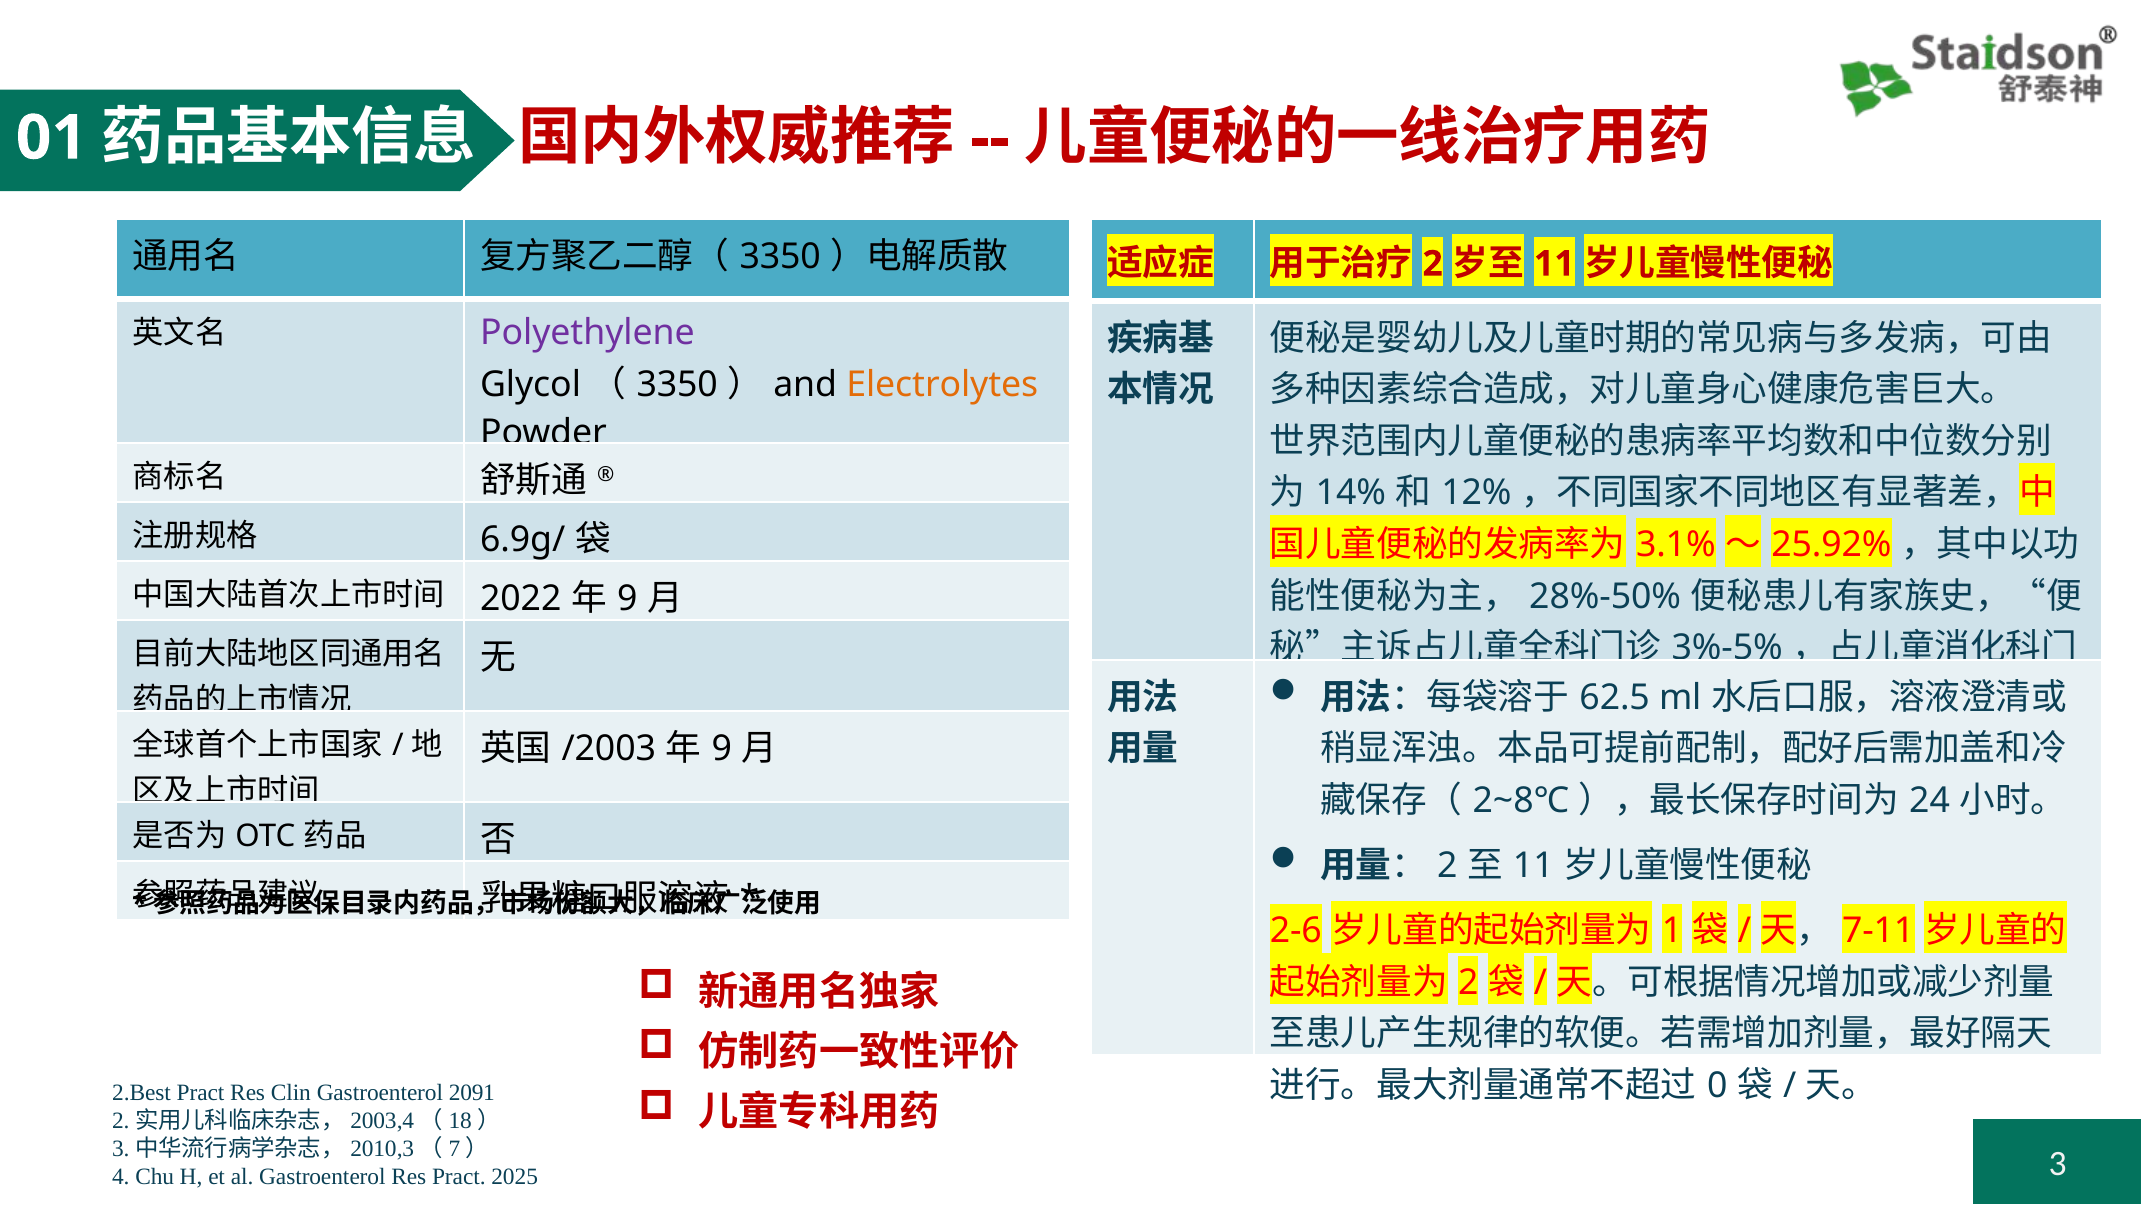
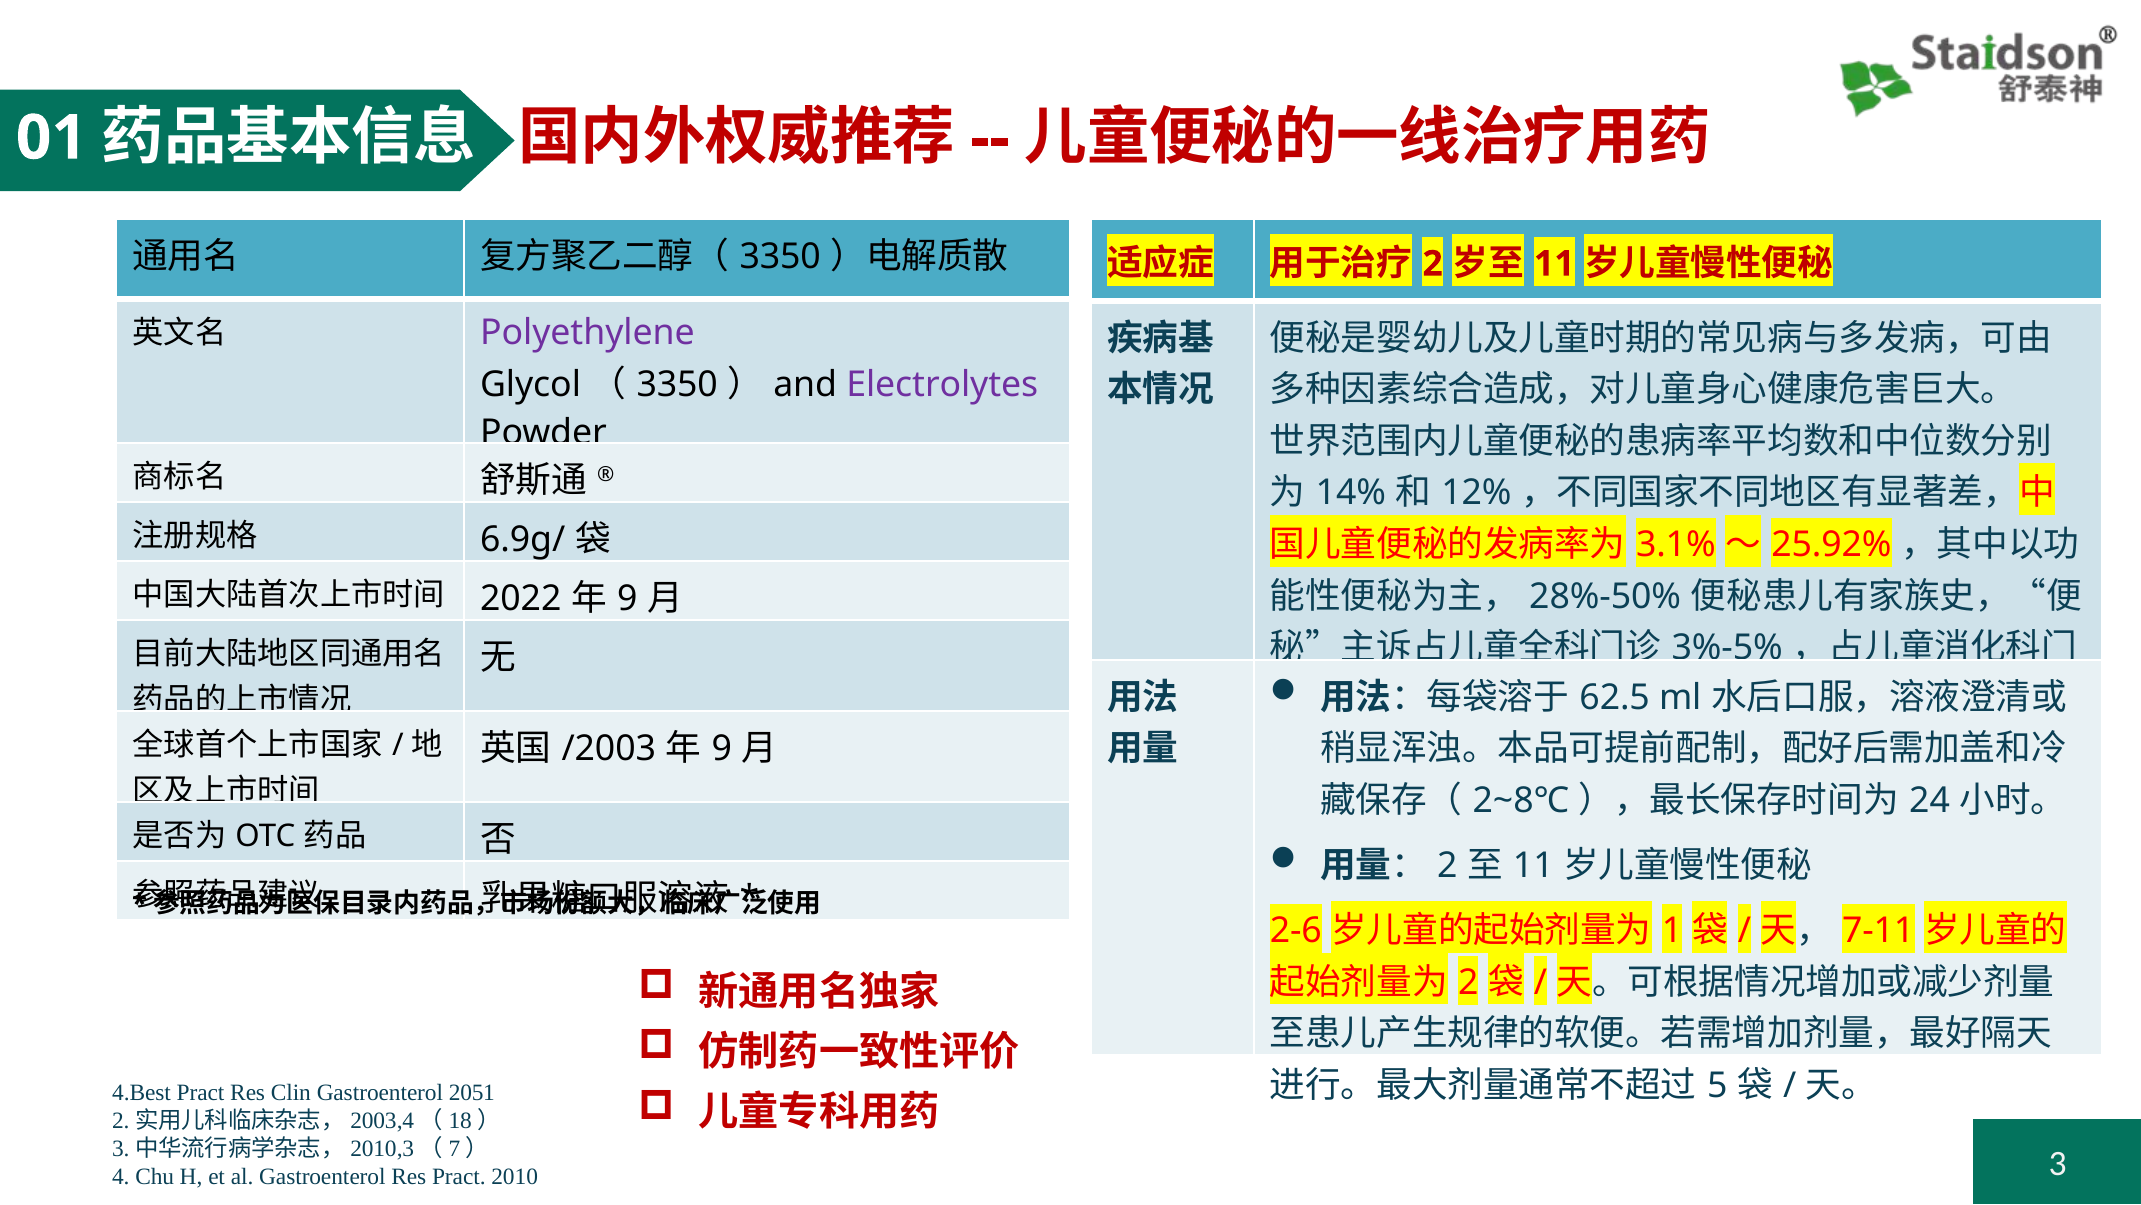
Electrolytes colour: orange -> purple
0: 0 -> 5
2.Best: 2.Best -> 4.Best
2091: 2091 -> 2051
2025: 2025 -> 2010
